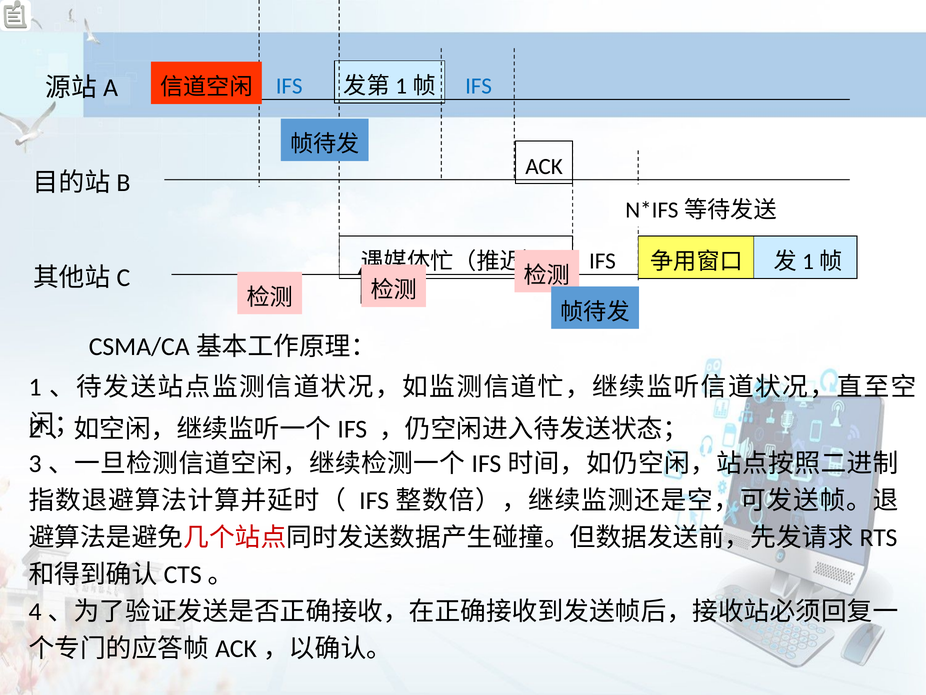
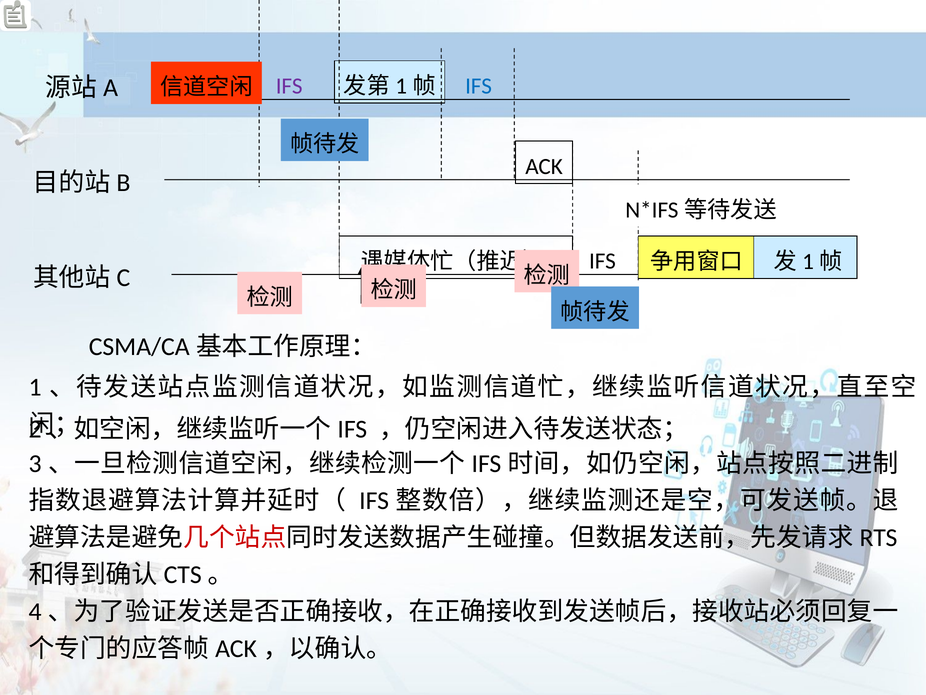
IFS at (289, 86) colour: blue -> purple
